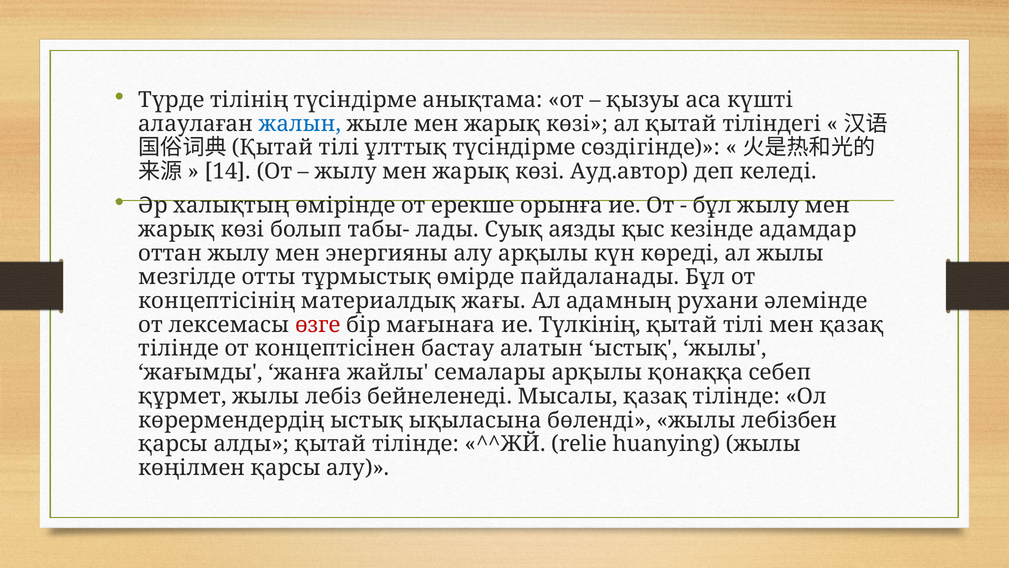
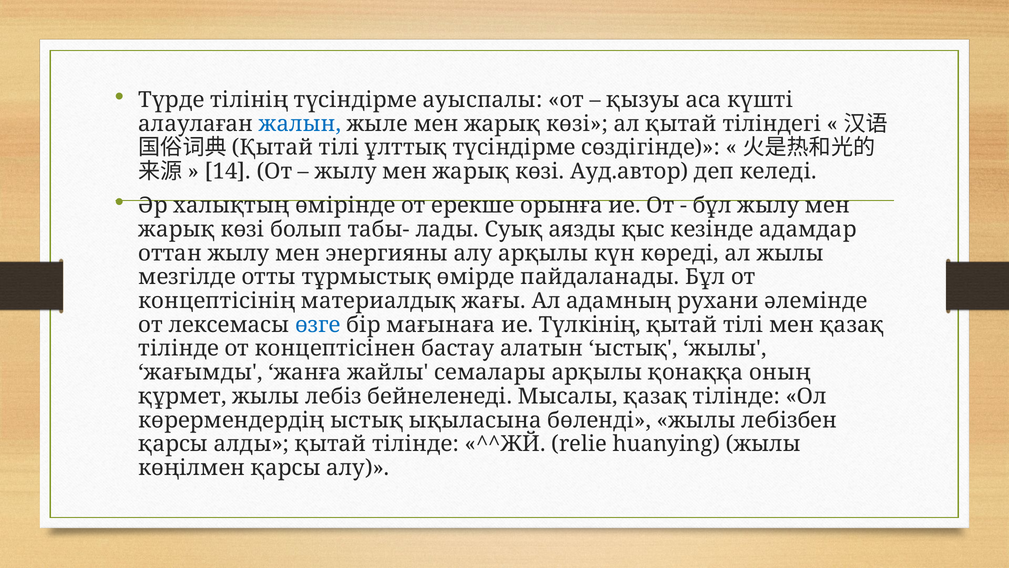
анықтама: анықтама -> ауыспалы
өзге colour: red -> blue
себеп: себеп -> оның
